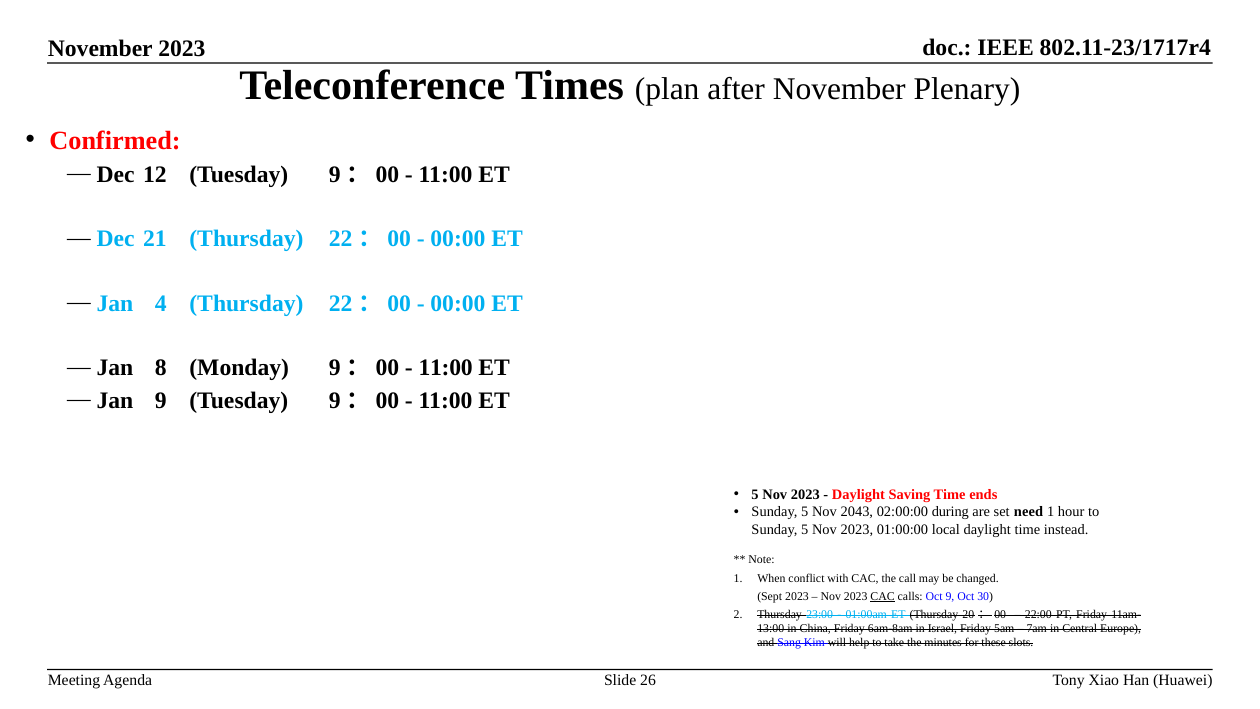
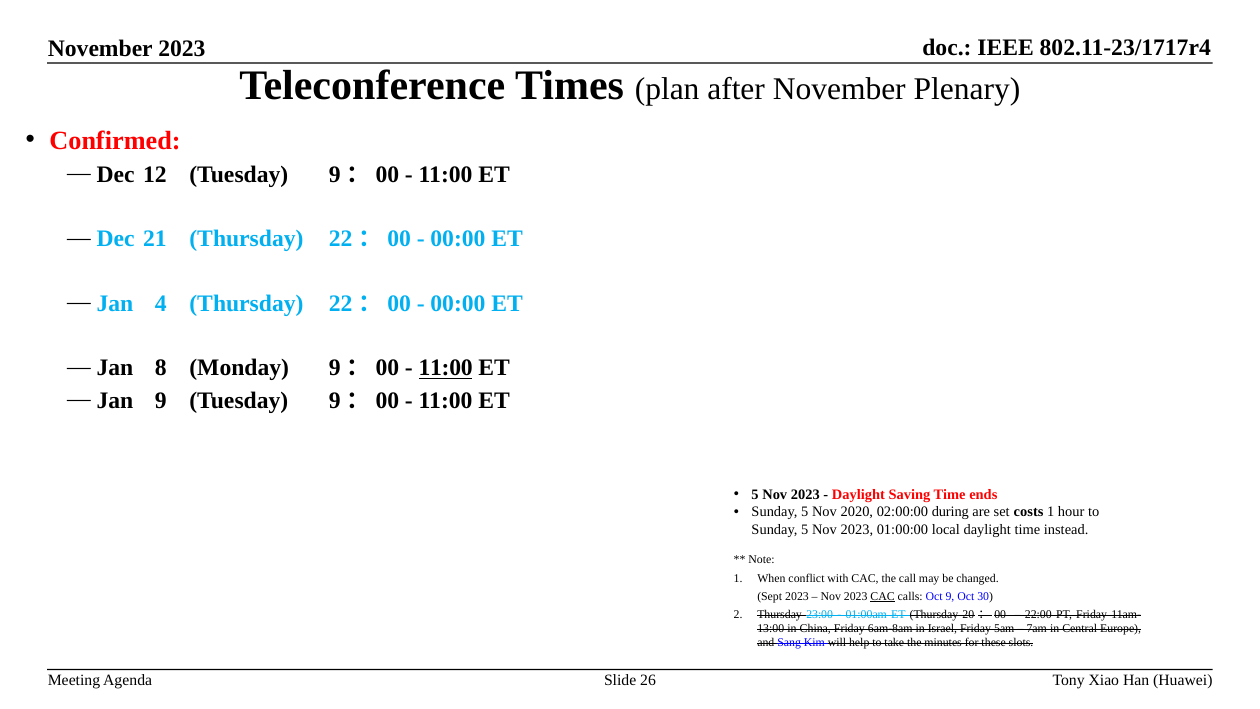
11:00 at (446, 368) underline: none -> present
2043: 2043 -> 2020
need: need -> costs
